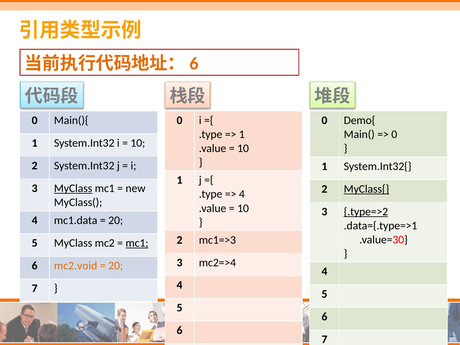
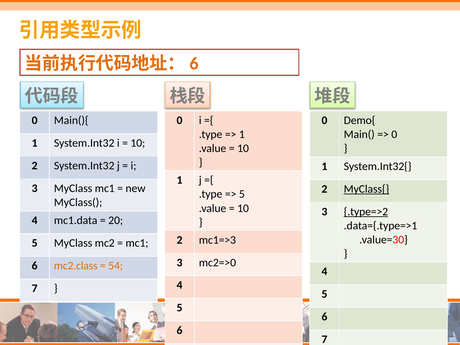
MyClass at (73, 188) underline: present -> none
4 at (242, 194): 4 -> 5
mc1 at (137, 243) underline: present -> none
mc2=>4: mc2=>4 -> mc2=>0
mc2.void: mc2.void -> mc2.class
20 at (116, 266): 20 -> 54
